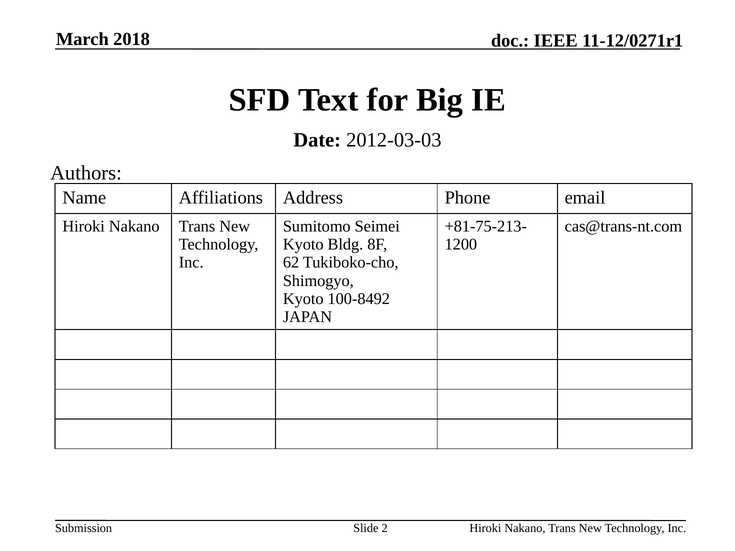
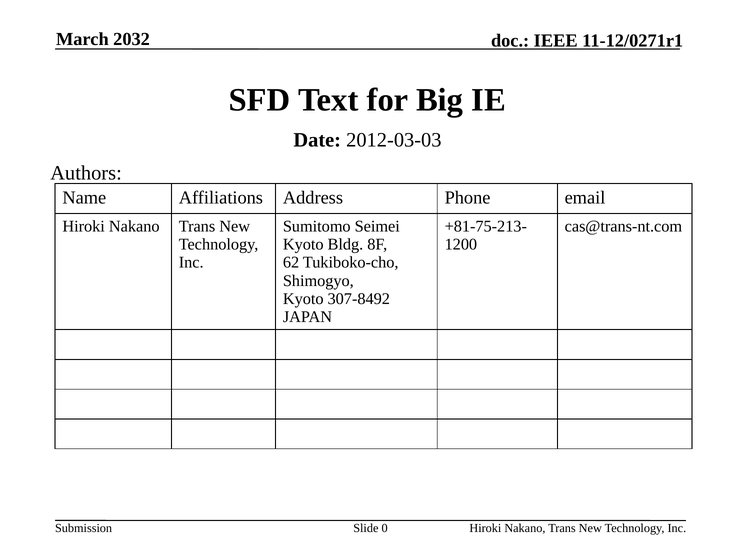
2018: 2018 -> 2032
100-8492: 100-8492 -> 307-8492
2: 2 -> 0
